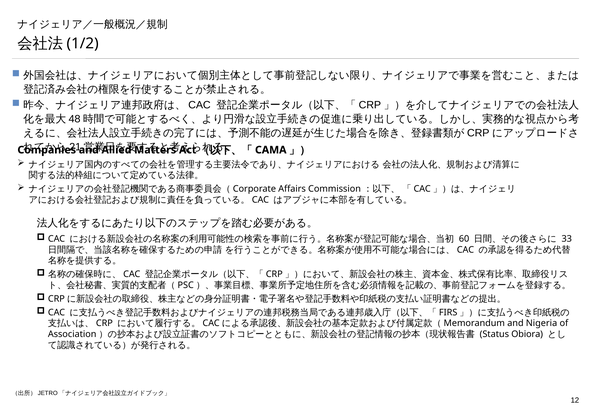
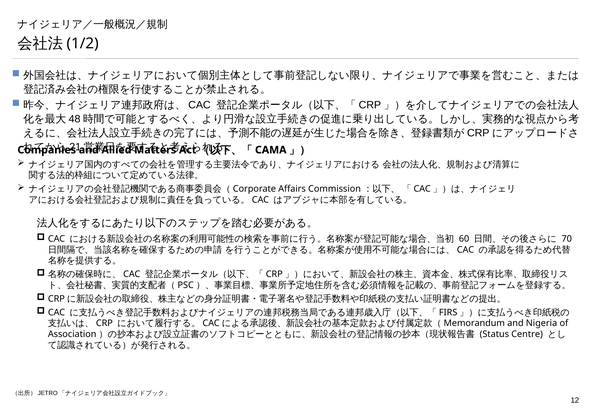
33: 33 -> 70
Obiora: Obiora -> Centre
